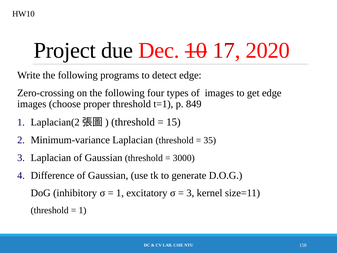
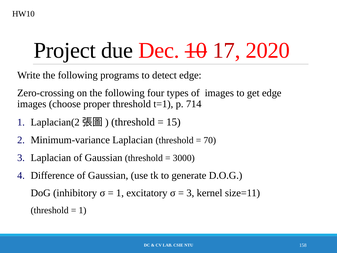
849: 849 -> 714
35: 35 -> 70
